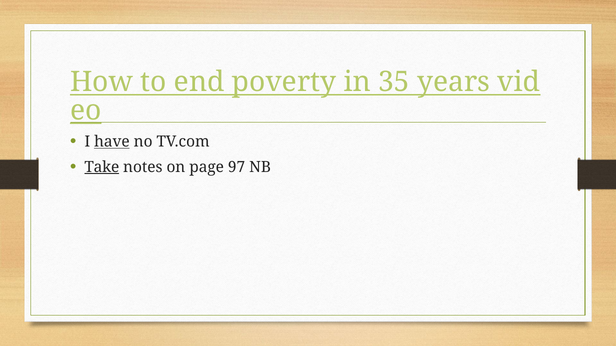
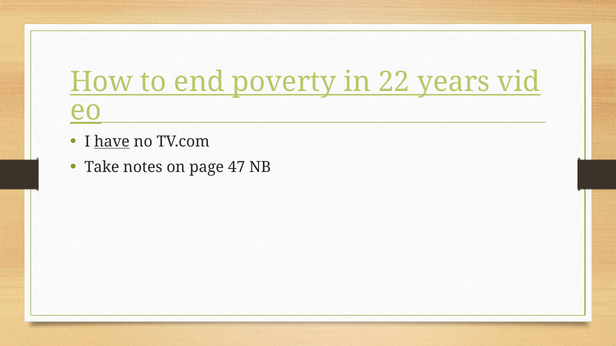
35: 35 -> 22
Take underline: present -> none
97: 97 -> 47
